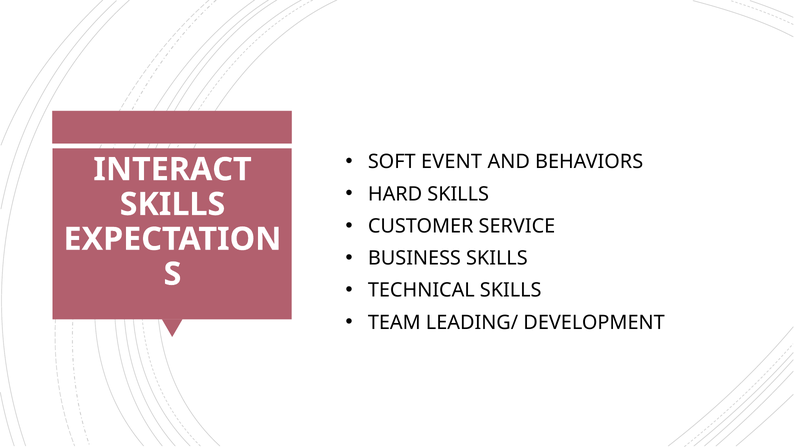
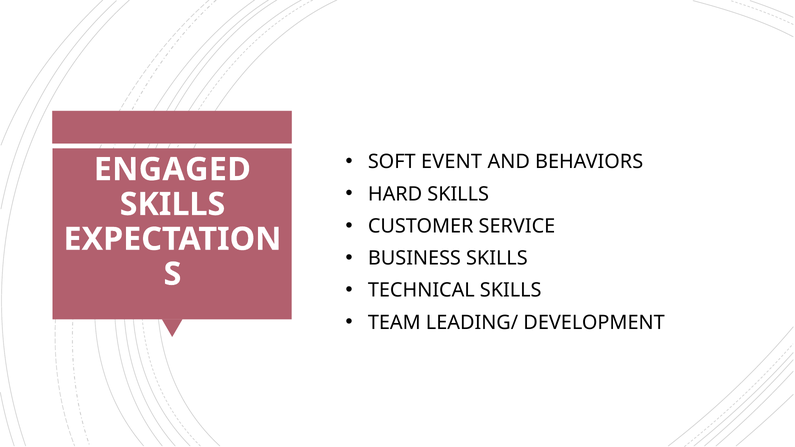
INTERACT: INTERACT -> ENGAGED
